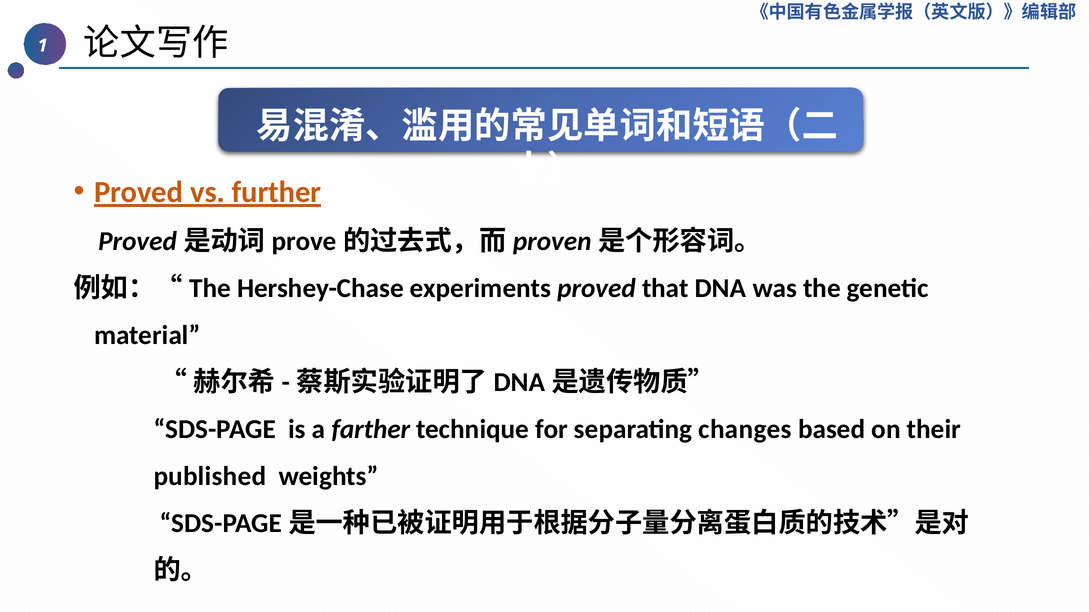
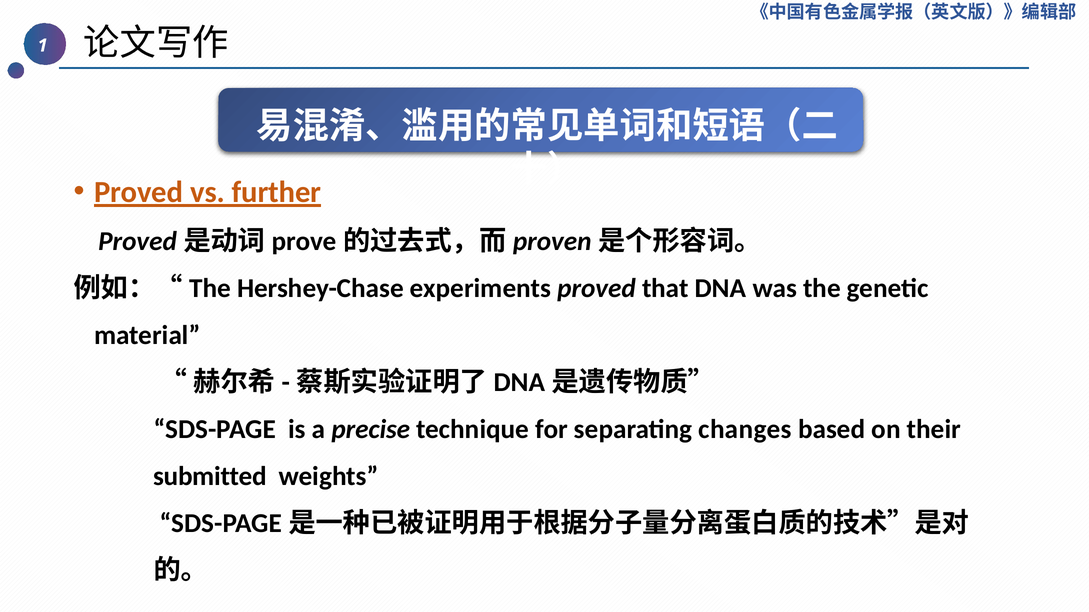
farther: farther -> precise
published: published -> submitted
